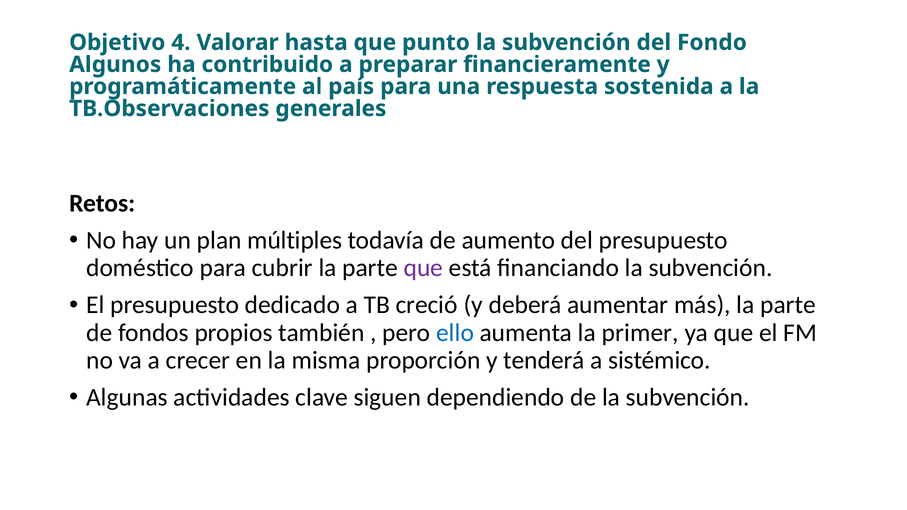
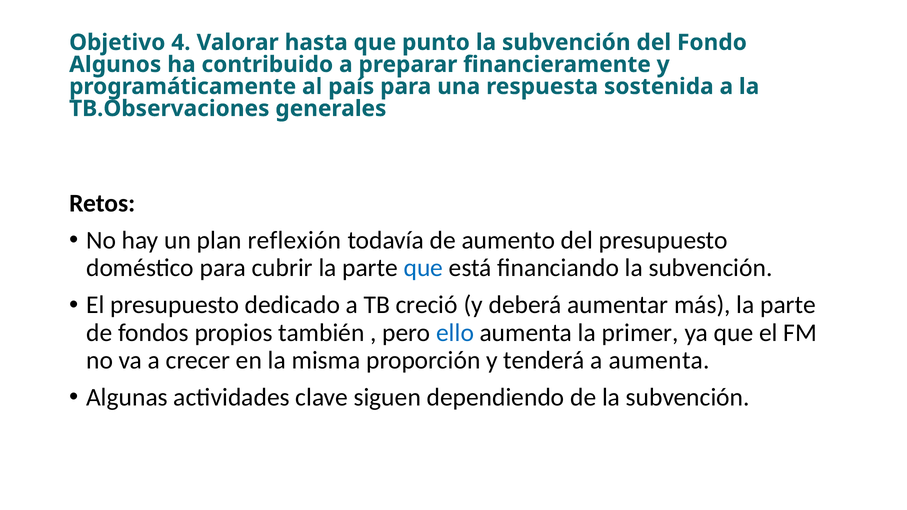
múltiples: múltiples -> reflexión
que at (423, 268) colour: purple -> blue
a sistémico: sistémico -> aumenta
